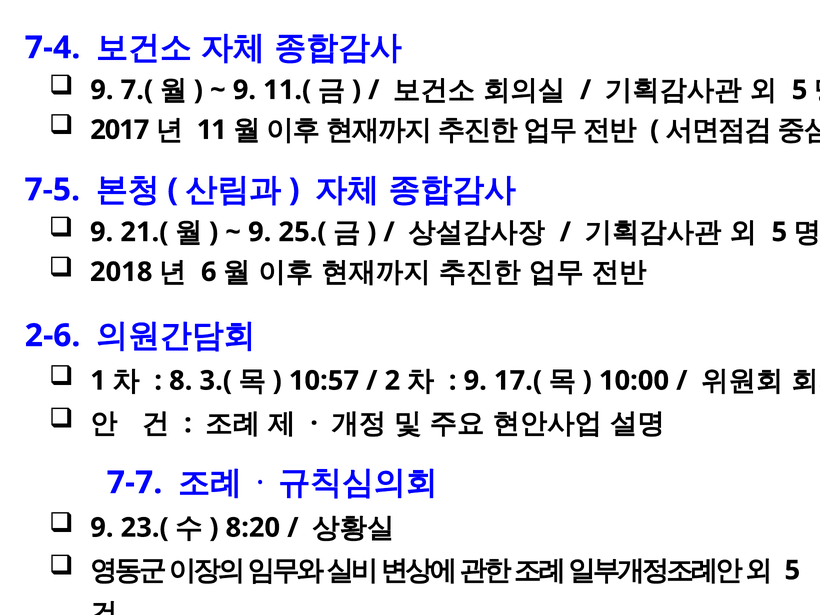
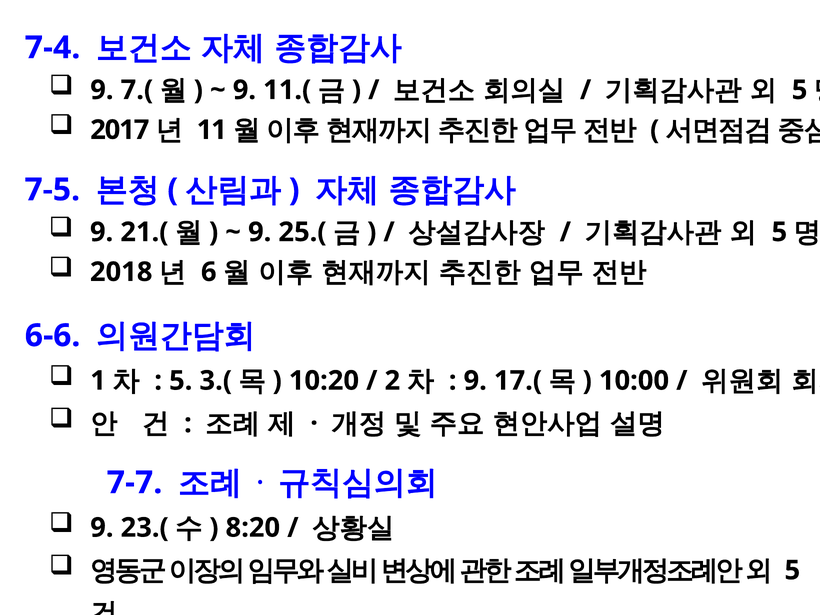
2-6: 2-6 -> 6-6
8 at (181, 381): 8 -> 5
10:57: 10:57 -> 10:20
